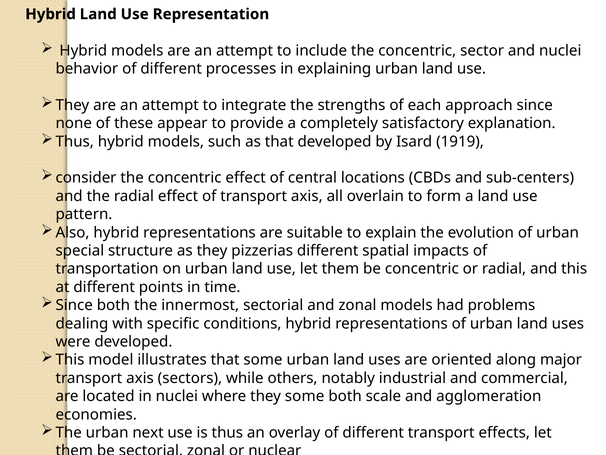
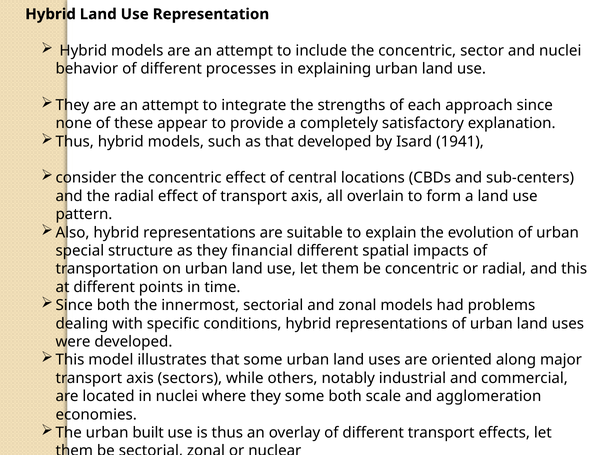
1919: 1919 -> 1941
pizzerias: pizzerias -> financial
next: next -> built
